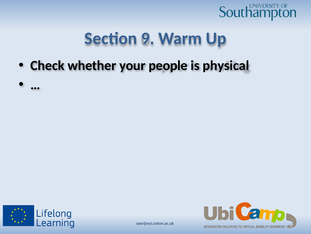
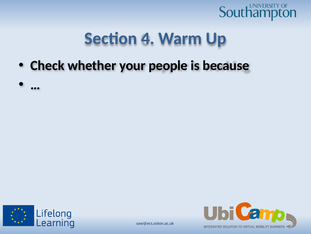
9: 9 -> 4
physical: physical -> because
